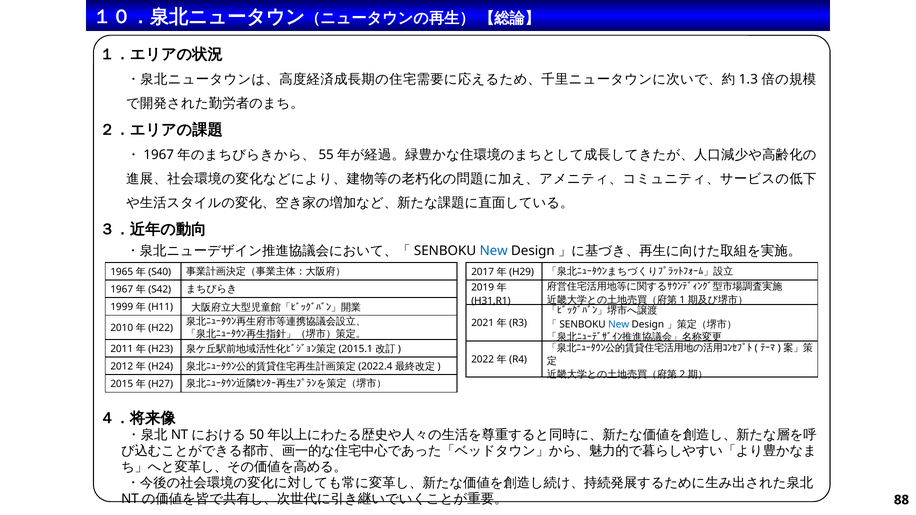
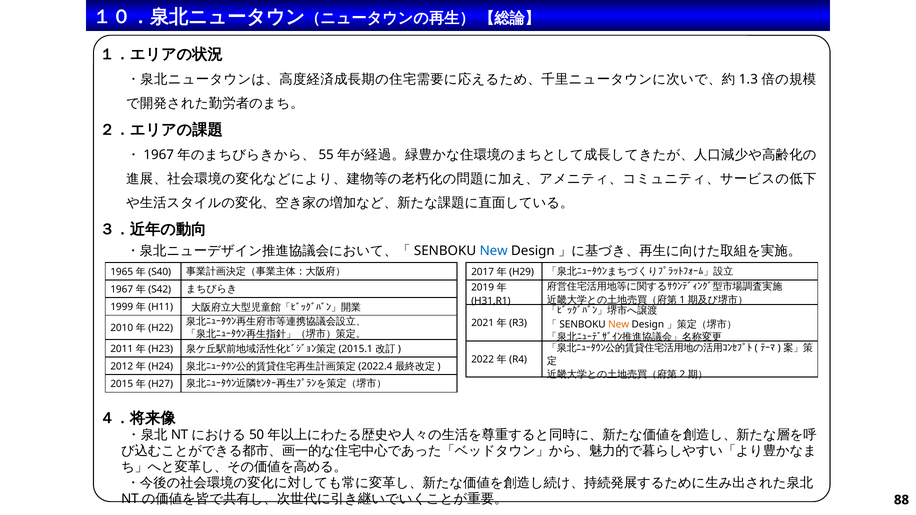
New at (619, 324) colour: blue -> orange
